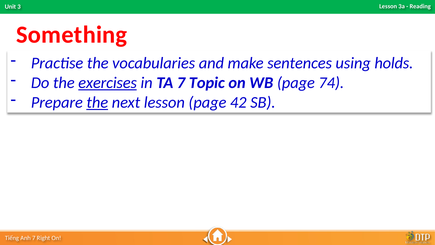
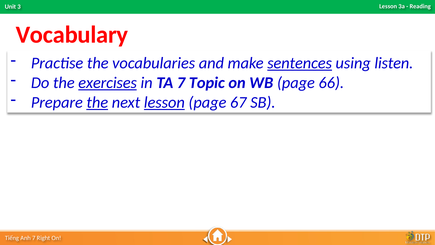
Something: Something -> Vocabulary
sentences underline: none -> present
holds: holds -> listen
74: 74 -> 66
lesson at (164, 102) underline: none -> present
42: 42 -> 67
